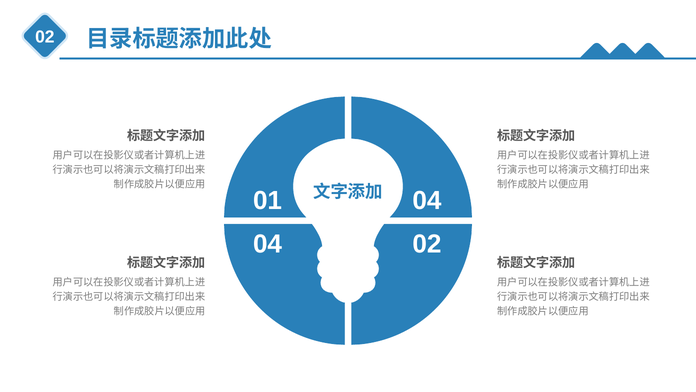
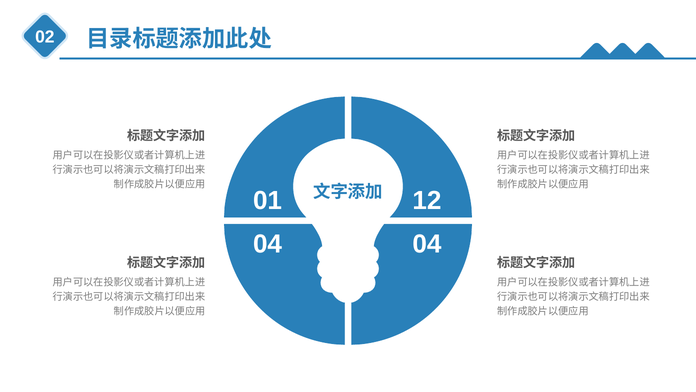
01 04: 04 -> 12
04 02: 02 -> 04
